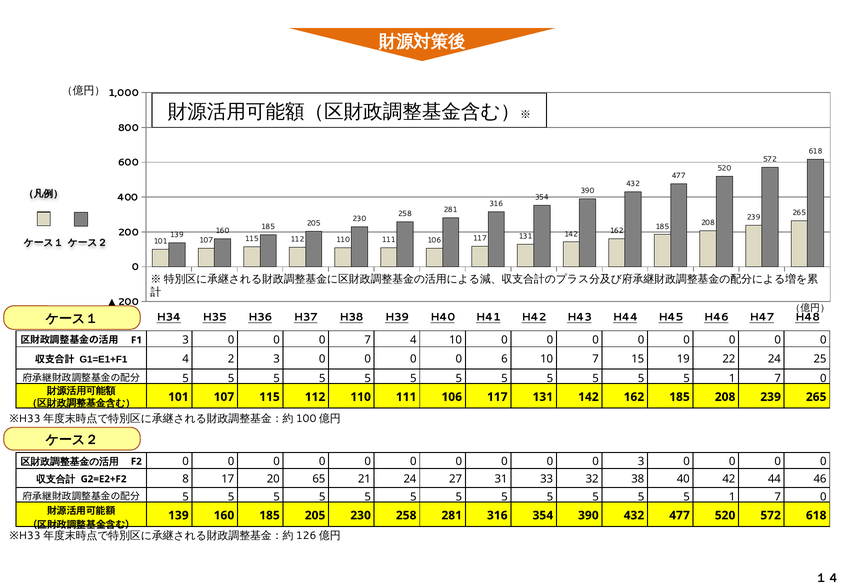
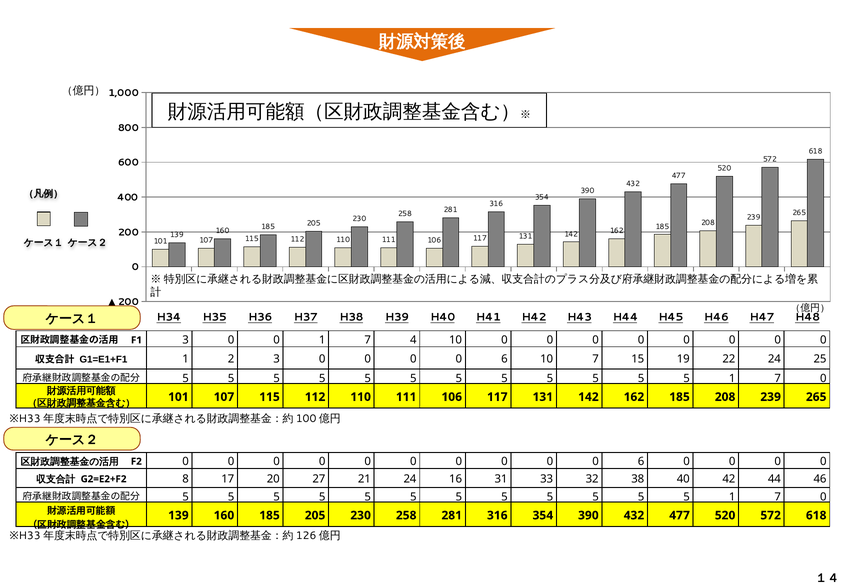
0 at (322, 340): 0 -> 1
G1=E1+F1 4: 4 -> 1
3 at (641, 462): 3 -> 6
65: 65 -> 27
27: 27 -> 16
